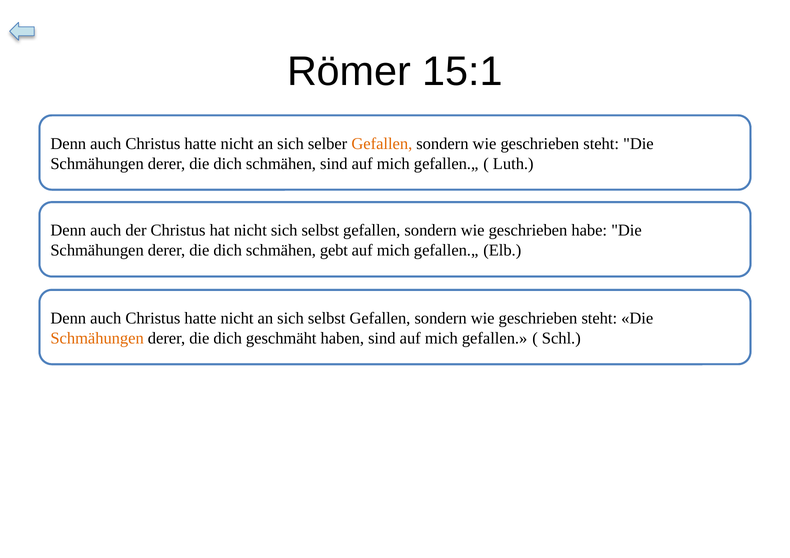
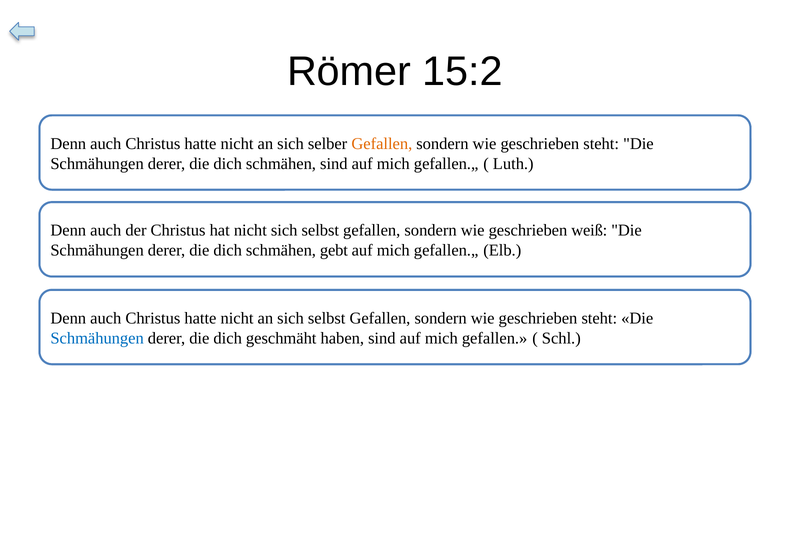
15:1: 15:1 -> 15:2
habe: habe -> weiß
Schmähungen at (97, 338) colour: orange -> blue
